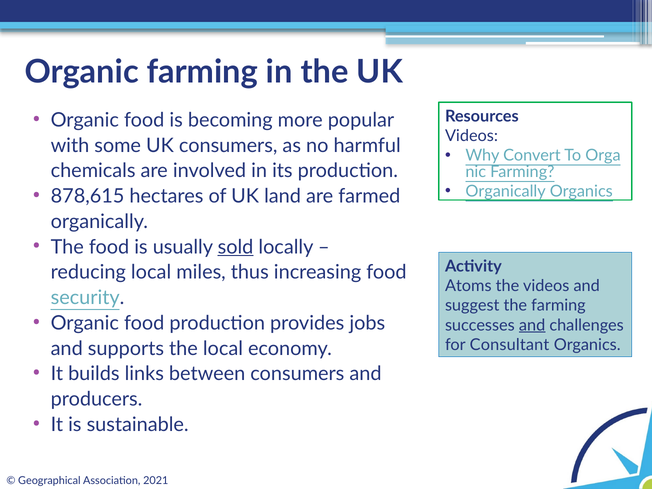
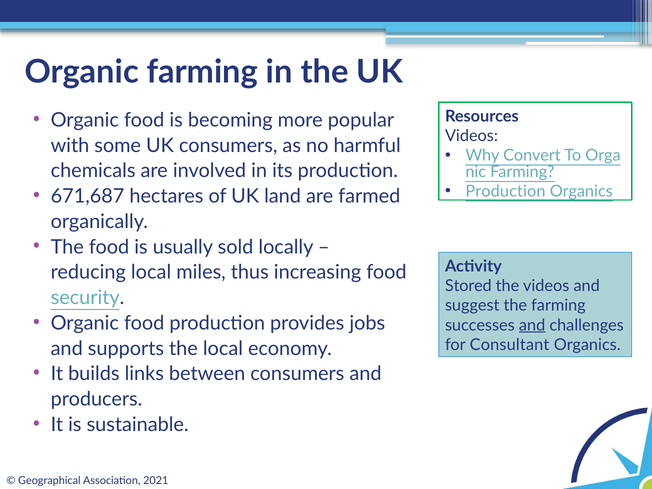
Organically at (506, 191): Organically -> Production
878,615: 878,615 -> 671,687
sold underline: present -> none
Atoms: Atoms -> Stored
